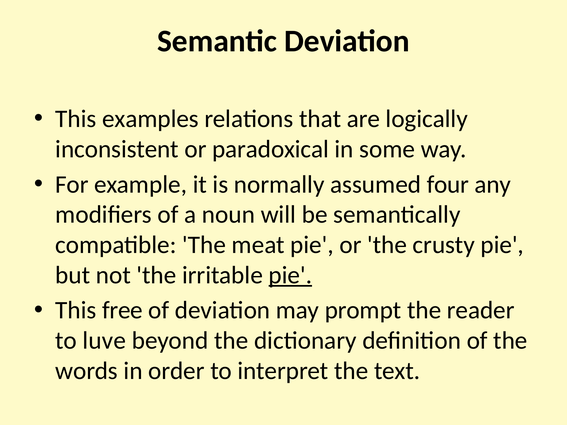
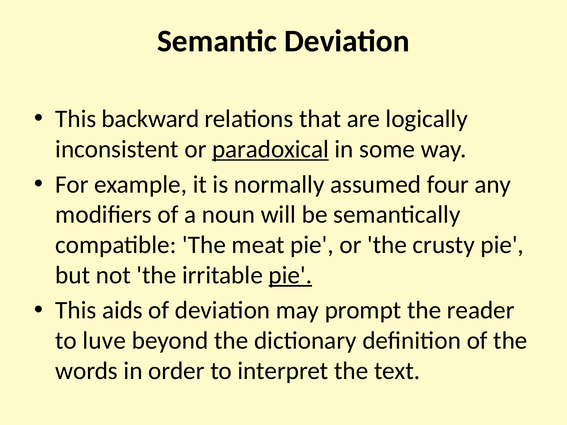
examples: examples -> backward
paradoxical underline: none -> present
free: free -> aids
